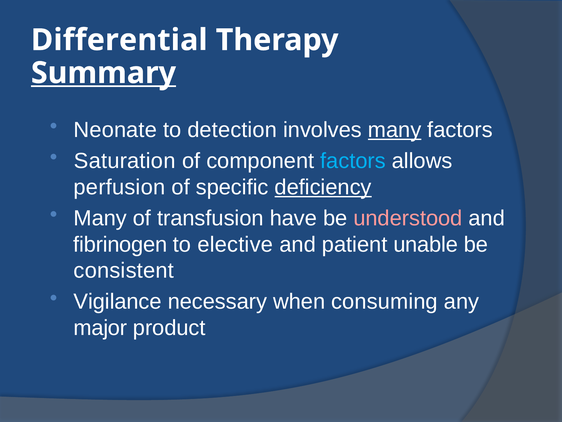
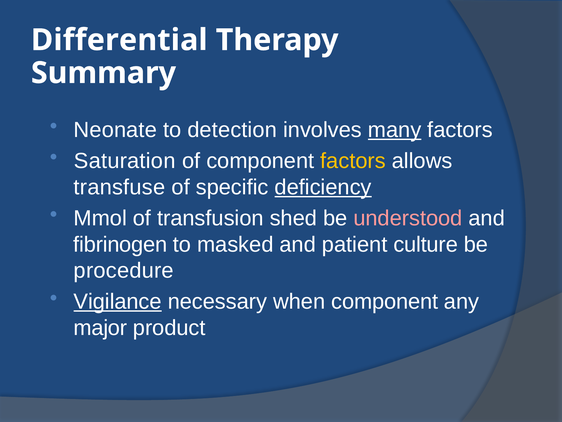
Summary underline: present -> none
factors at (353, 161) colour: light blue -> yellow
perfusion: perfusion -> transfuse
Many at (100, 218): Many -> Mmol
have: have -> shed
elective: elective -> masked
unable: unable -> culture
consistent: consistent -> procedure
Vigilance underline: none -> present
when consuming: consuming -> component
